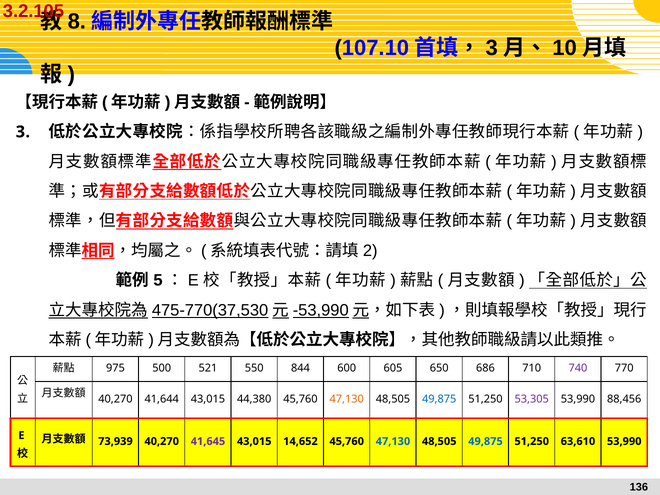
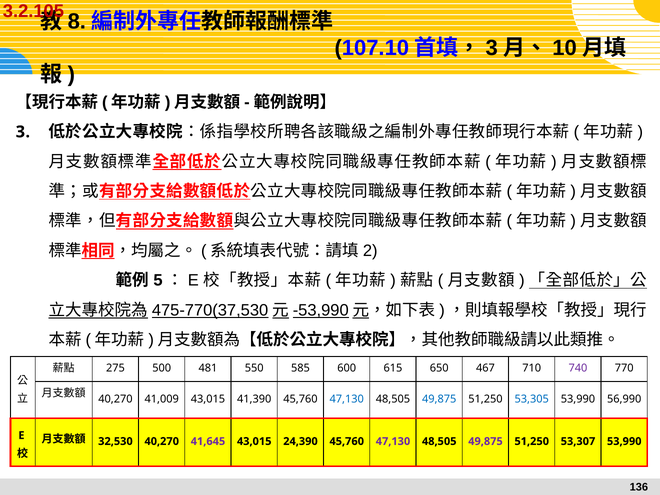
975: 975 -> 275
521: 521 -> 481
844: 844 -> 585
605: 605 -> 615
686: 686 -> 467
41,644: 41,644 -> 41,009
44,380: 44,380 -> 41,390
47,130 at (347, 399) colour: orange -> blue
53,305 colour: purple -> blue
88,456: 88,456 -> 56,990
73,939: 73,939 -> 32,530
14,652: 14,652 -> 24,390
47,130 at (393, 441) colour: blue -> purple
49,875 at (485, 441) colour: blue -> purple
63,610: 63,610 -> 53,307
